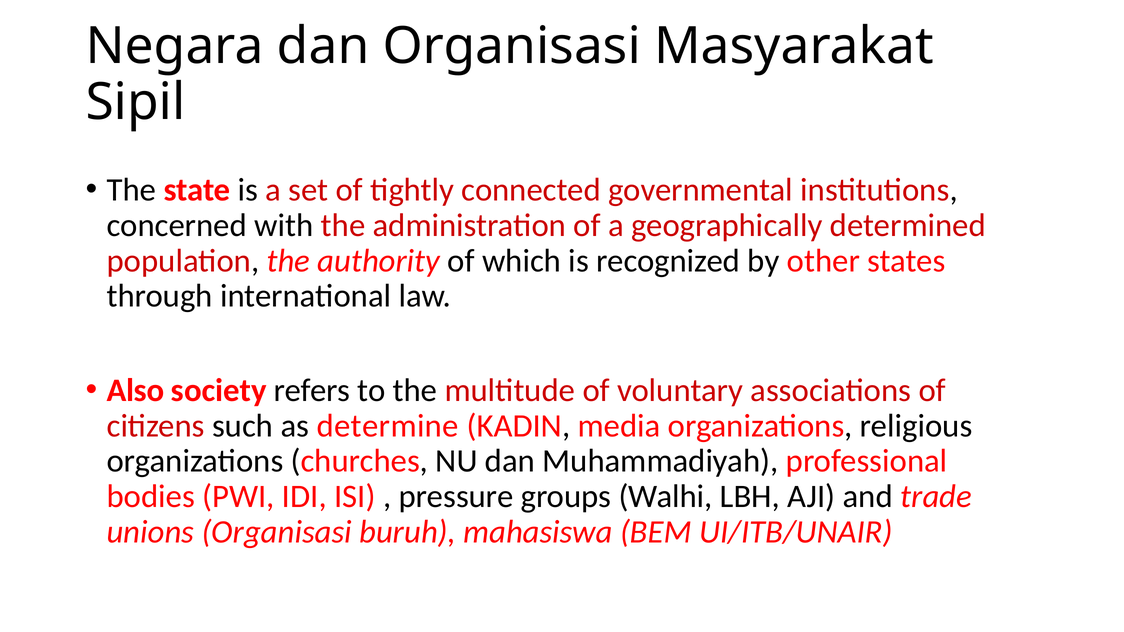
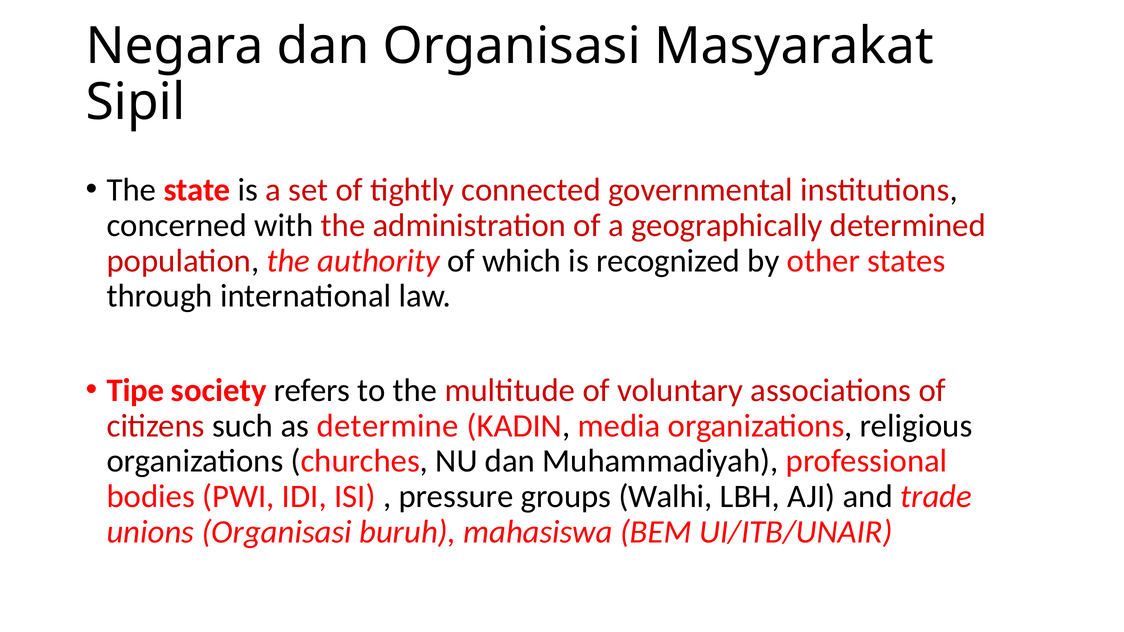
Also: Also -> Tipe
